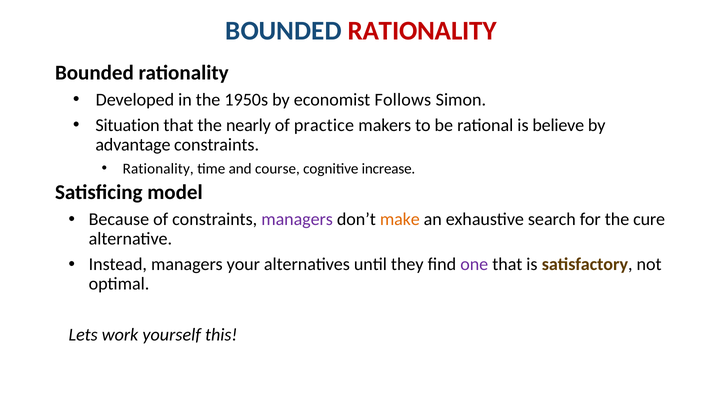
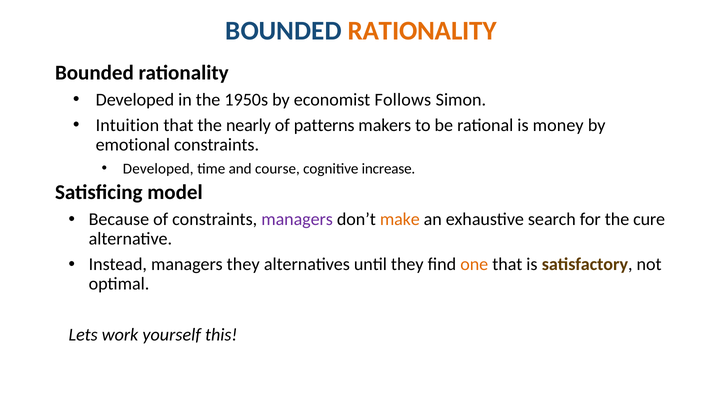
RATIONALITY at (422, 31) colour: red -> orange
Situation: Situation -> Intuition
practice: practice -> patterns
believe: believe -> money
advantage: advantage -> emotional
Rationality at (158, 169): Rationality -> Developed
managers your: your -> they
one colour: purple -> orange
